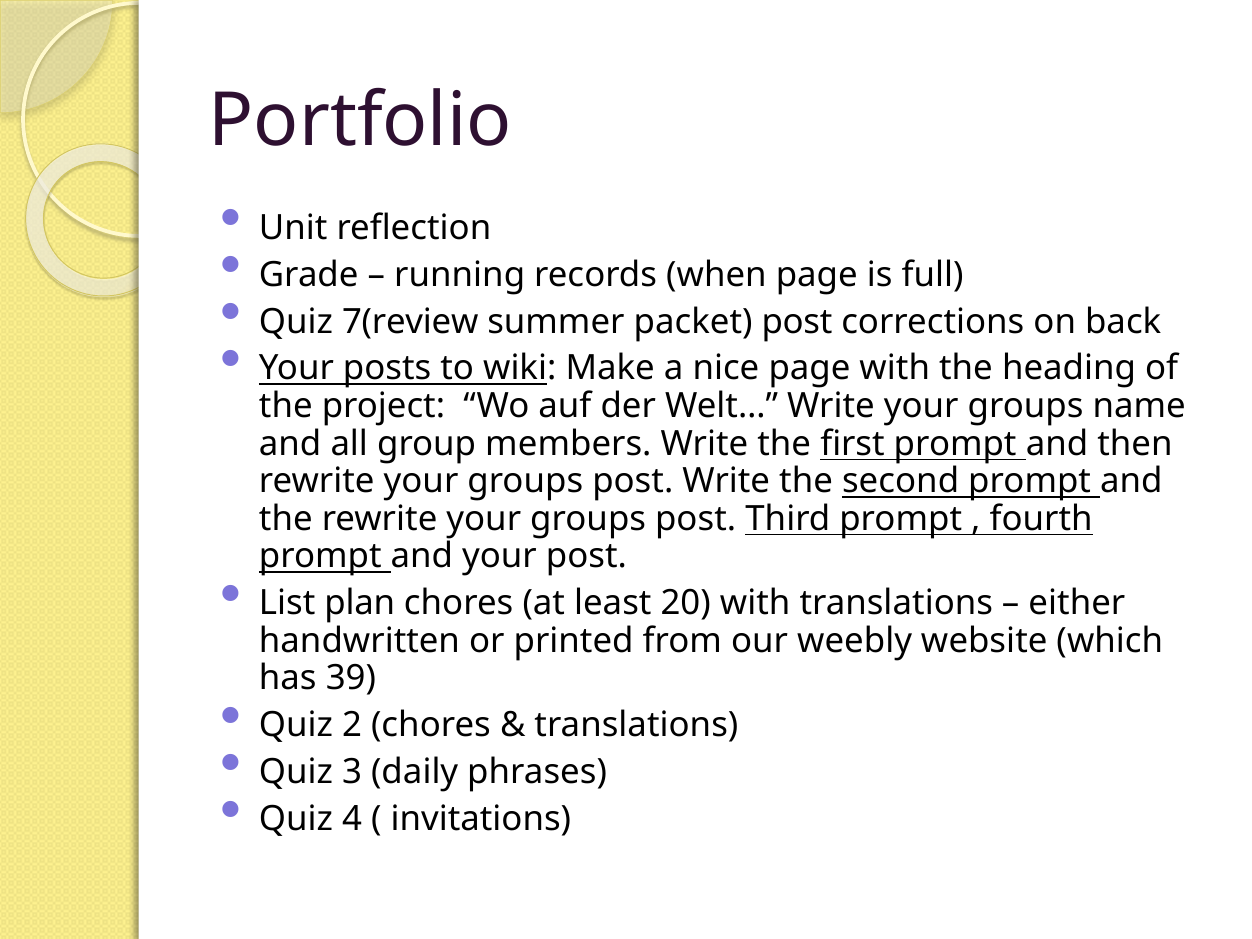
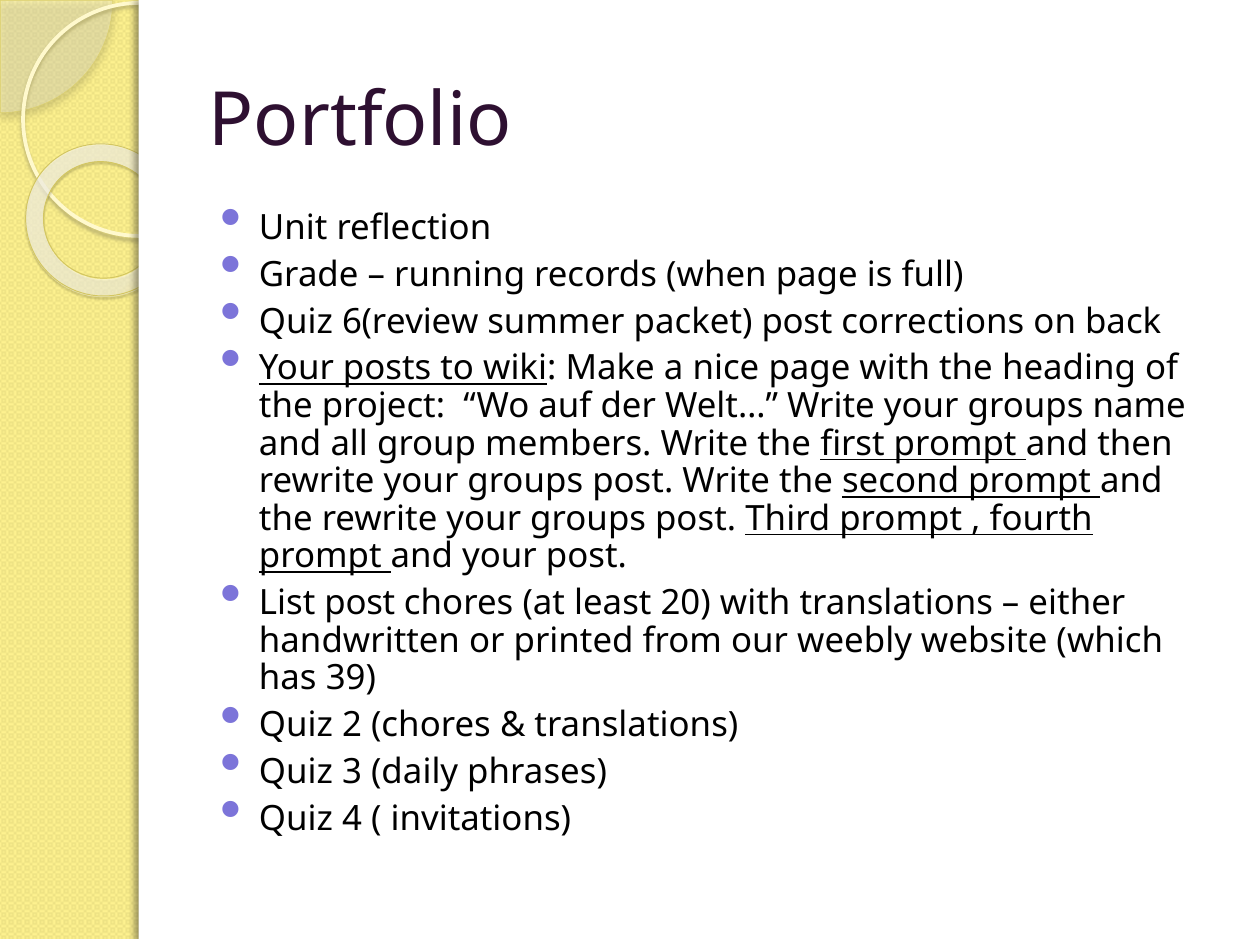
7(review: 7(review -> 6(review
List plan: plan -> post
